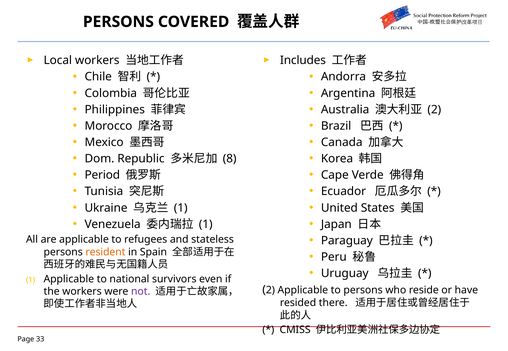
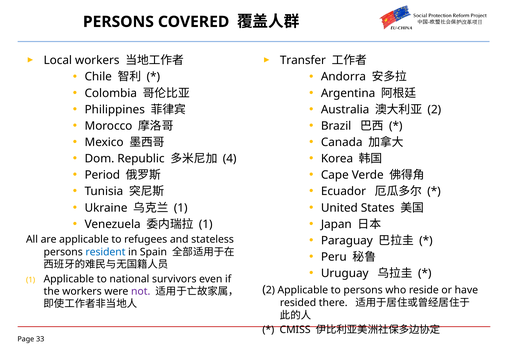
Includes: Includes -> Transfer
8: 8 -> 4
resident colour: orange -> blue
